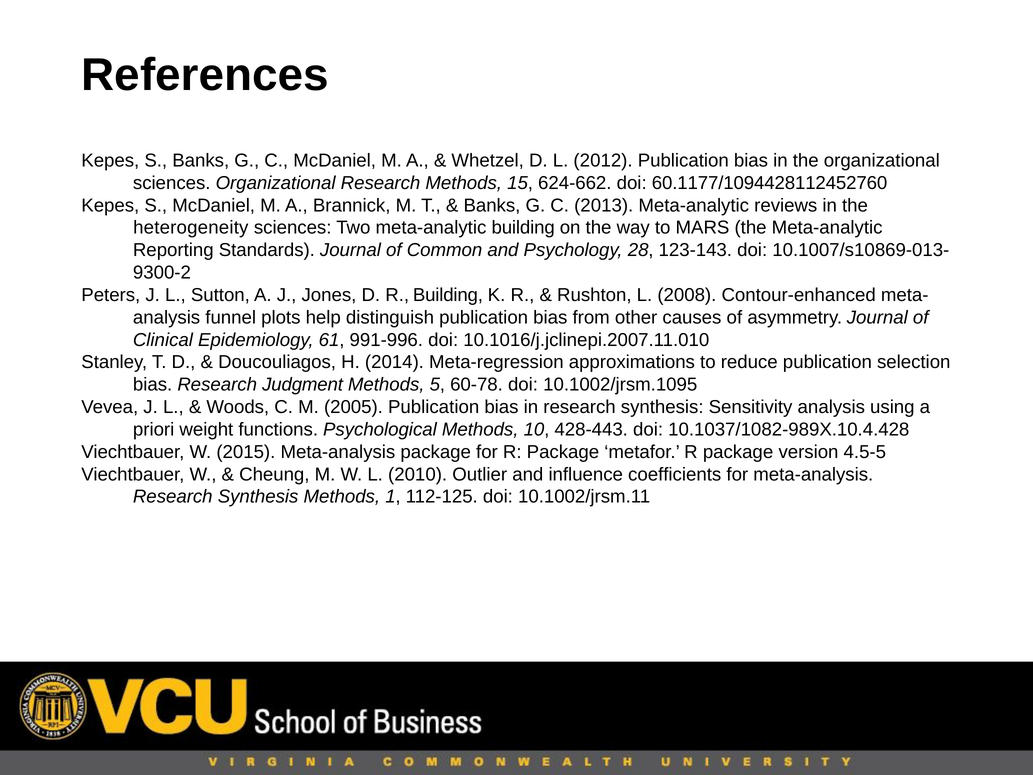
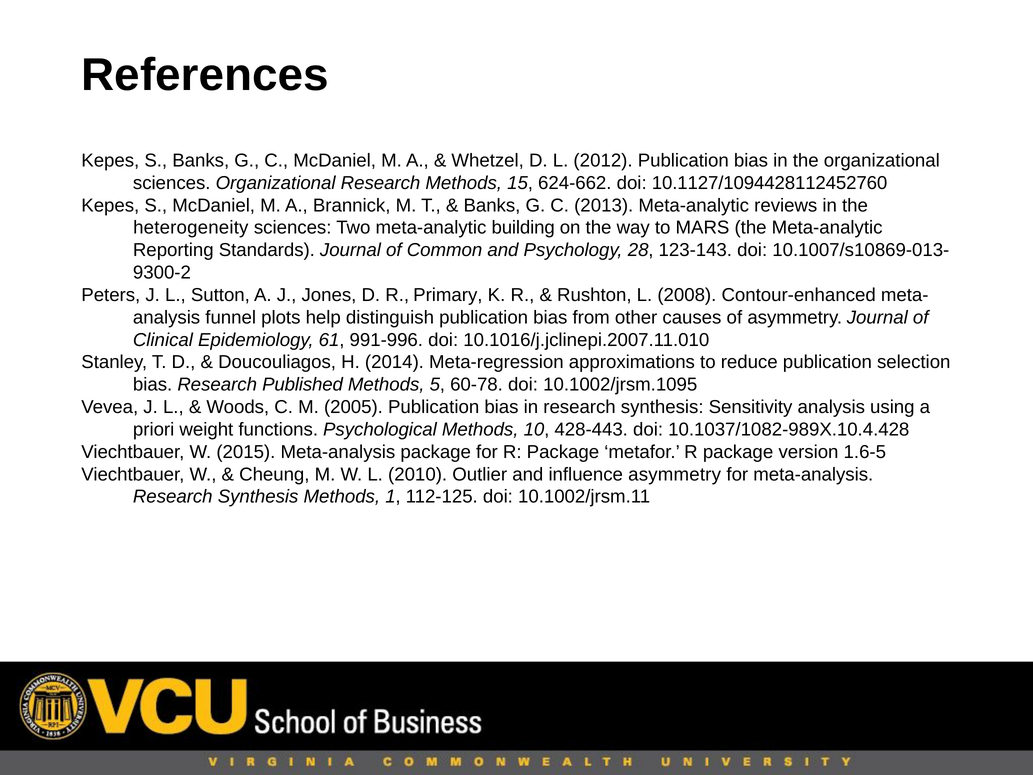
60.1177/1094428112452760: 60.1177/1094428112452760 -> 10.1127/1094428112452760
R Building: Building -> Primary
Judgment: Judgment -> Published
4.5-5: 4.5-5 -> 1.6-5
influence coefficients: coefficients -> asymmetry
